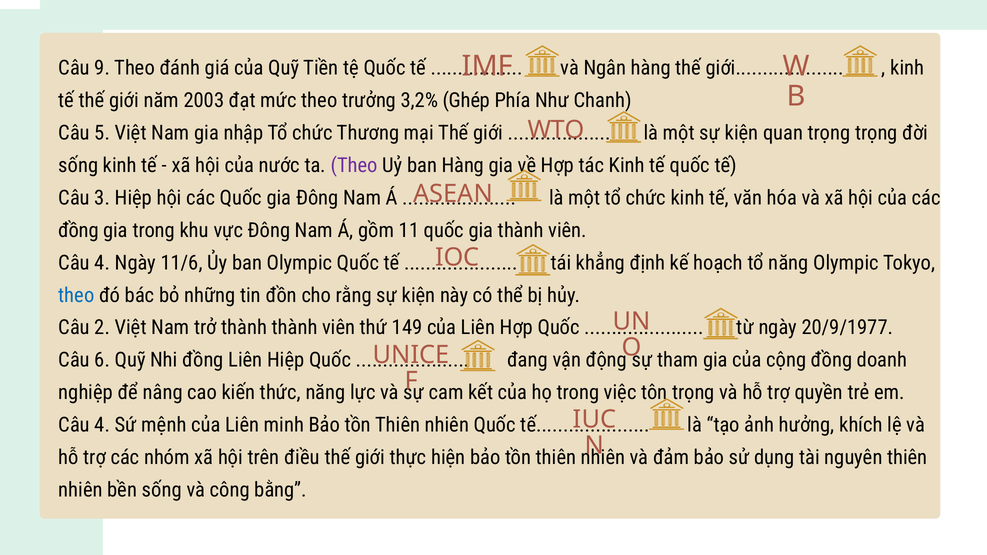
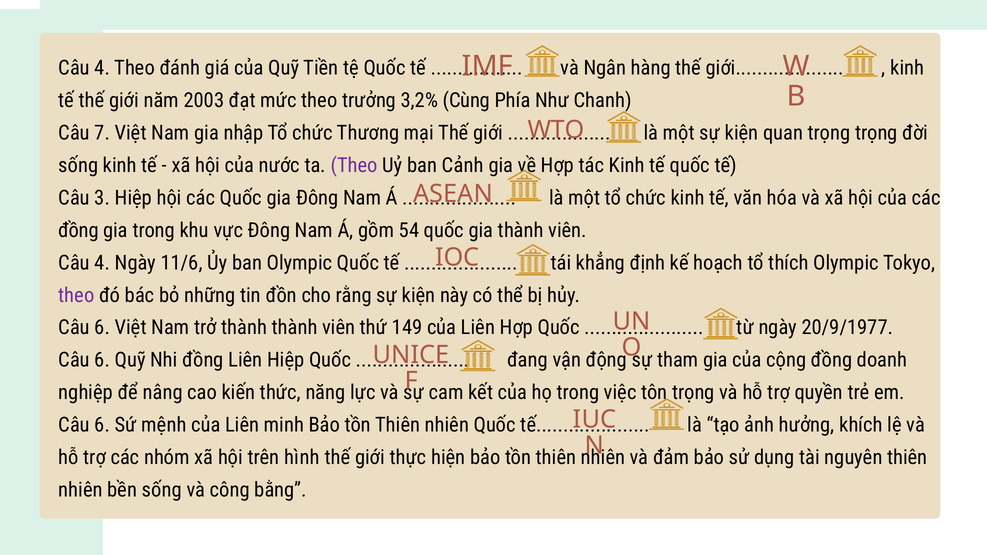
9 at (102, 68): 9 -> 4
Ghép: Ghép -> Cùng
5: 5 -> 7
ban Hàng: Hàng -> Cảnh
11: 11 -> 54
tổ năng: năng -> thích
theo at (76, 295) colour: blue -> purple
2 at (102, 328): 2 -> 6
4 at (102, 425): 4 -> 6
điều: điều -> hình
